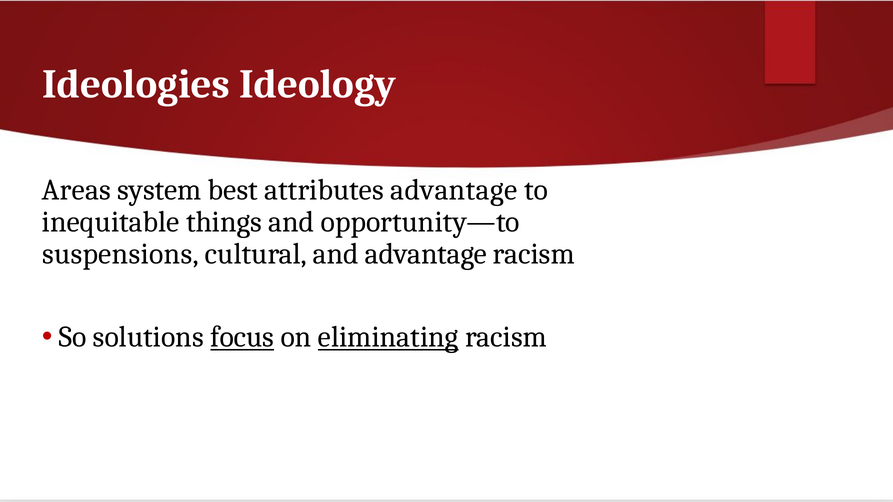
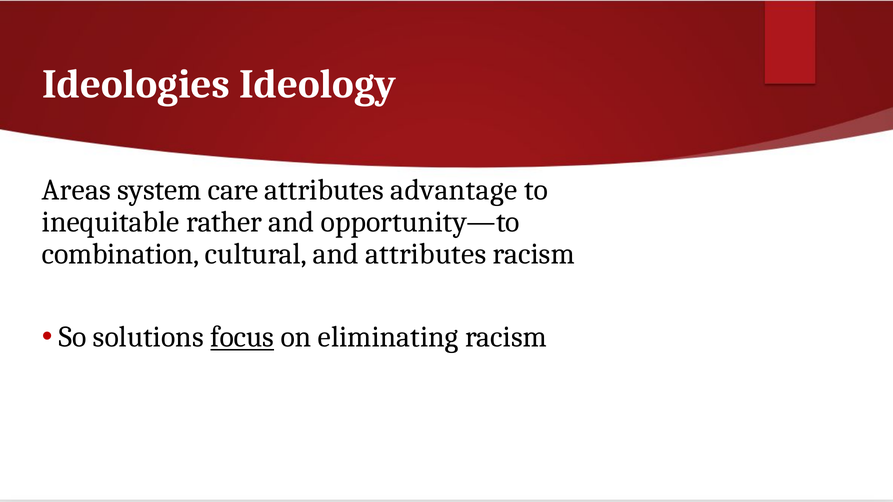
best: best -> care
things: things -> rather
suspensions: suspensions -> combination
and advantage: advantage -> attributes
eliminating underline: present -> none
